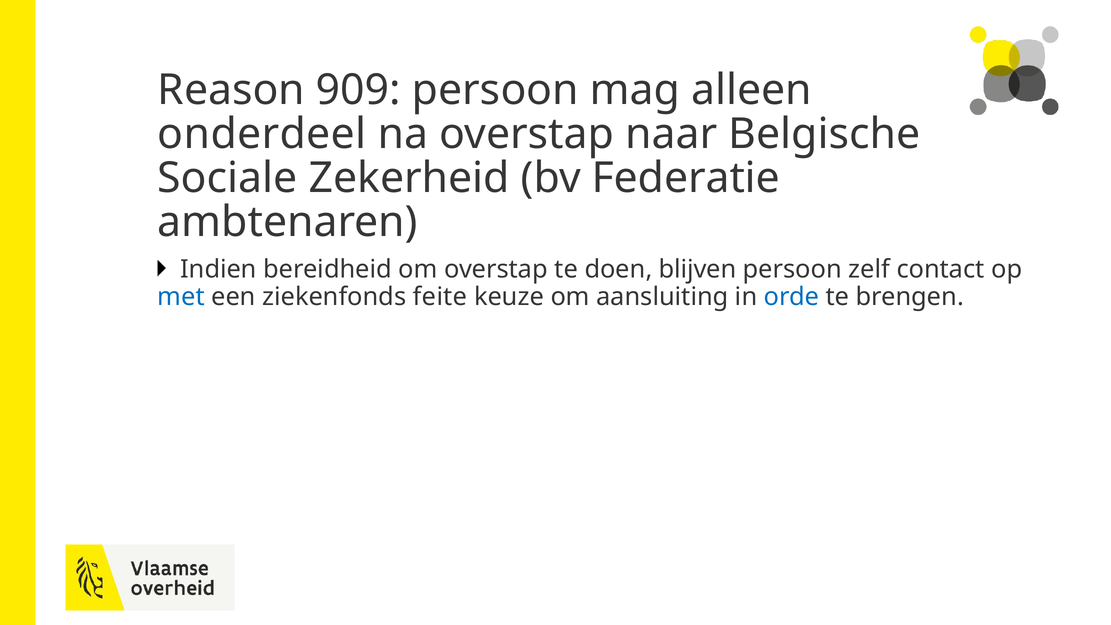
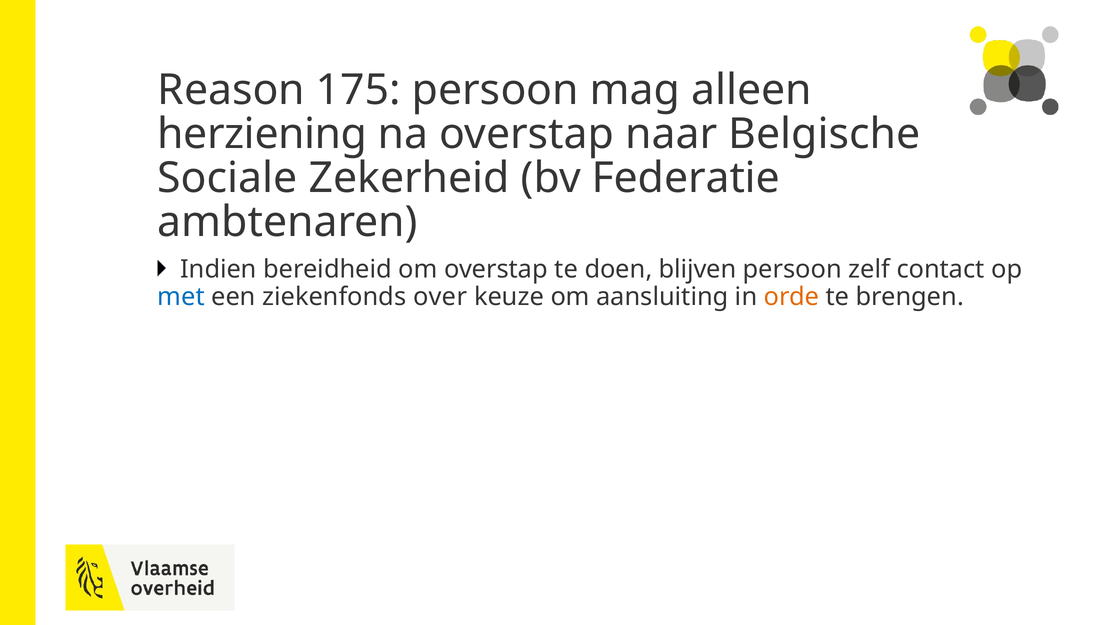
909: 909 -> 175
onderdeel: onderdeel -> herziening
feite: feite -> over
orde colour: blue -> orange
